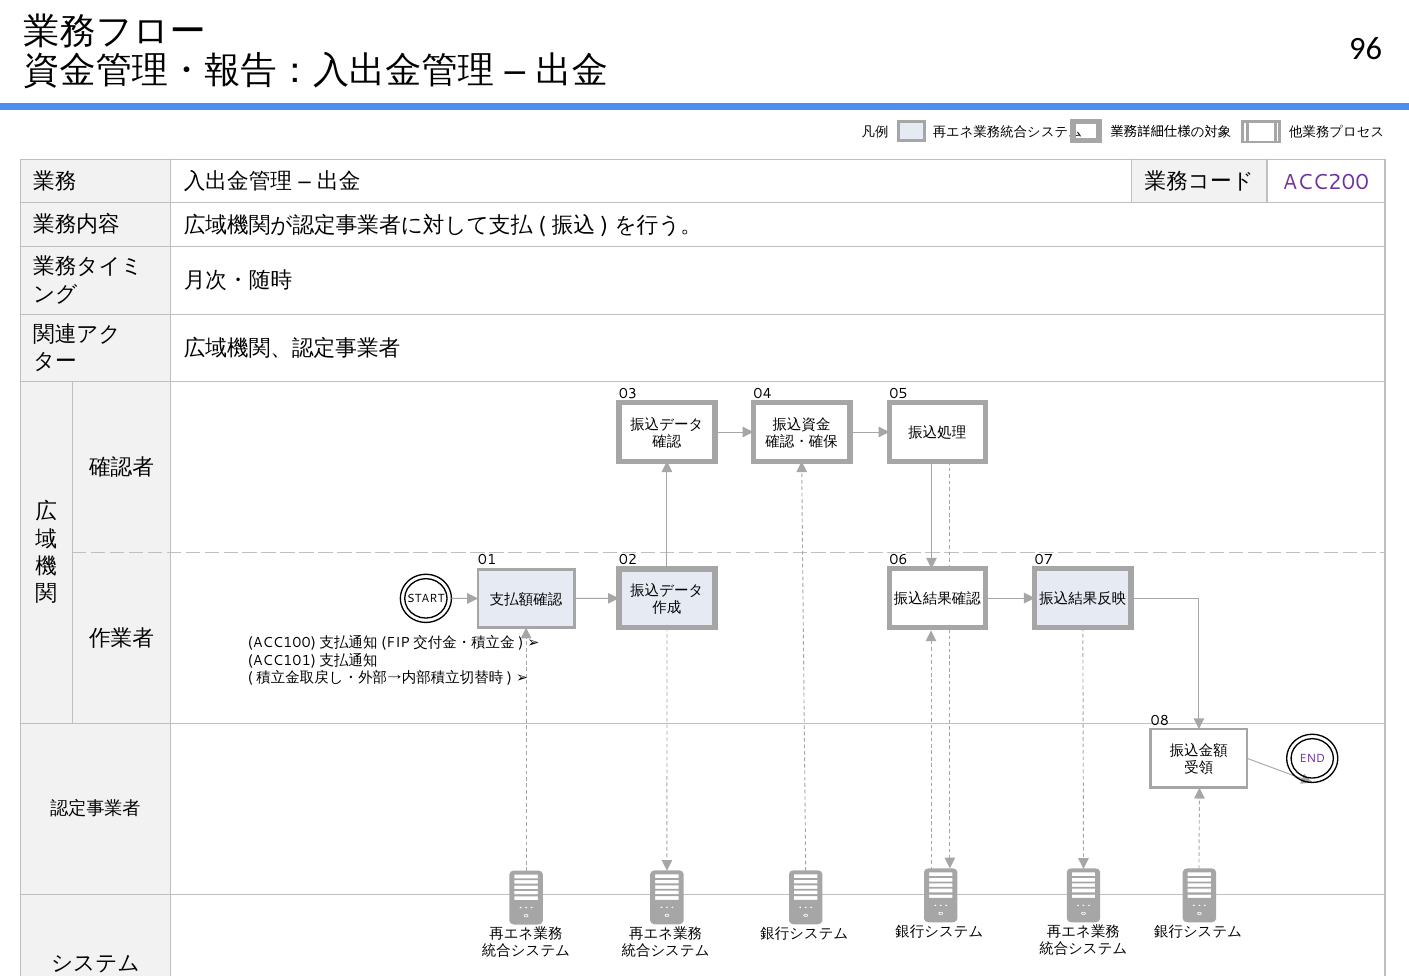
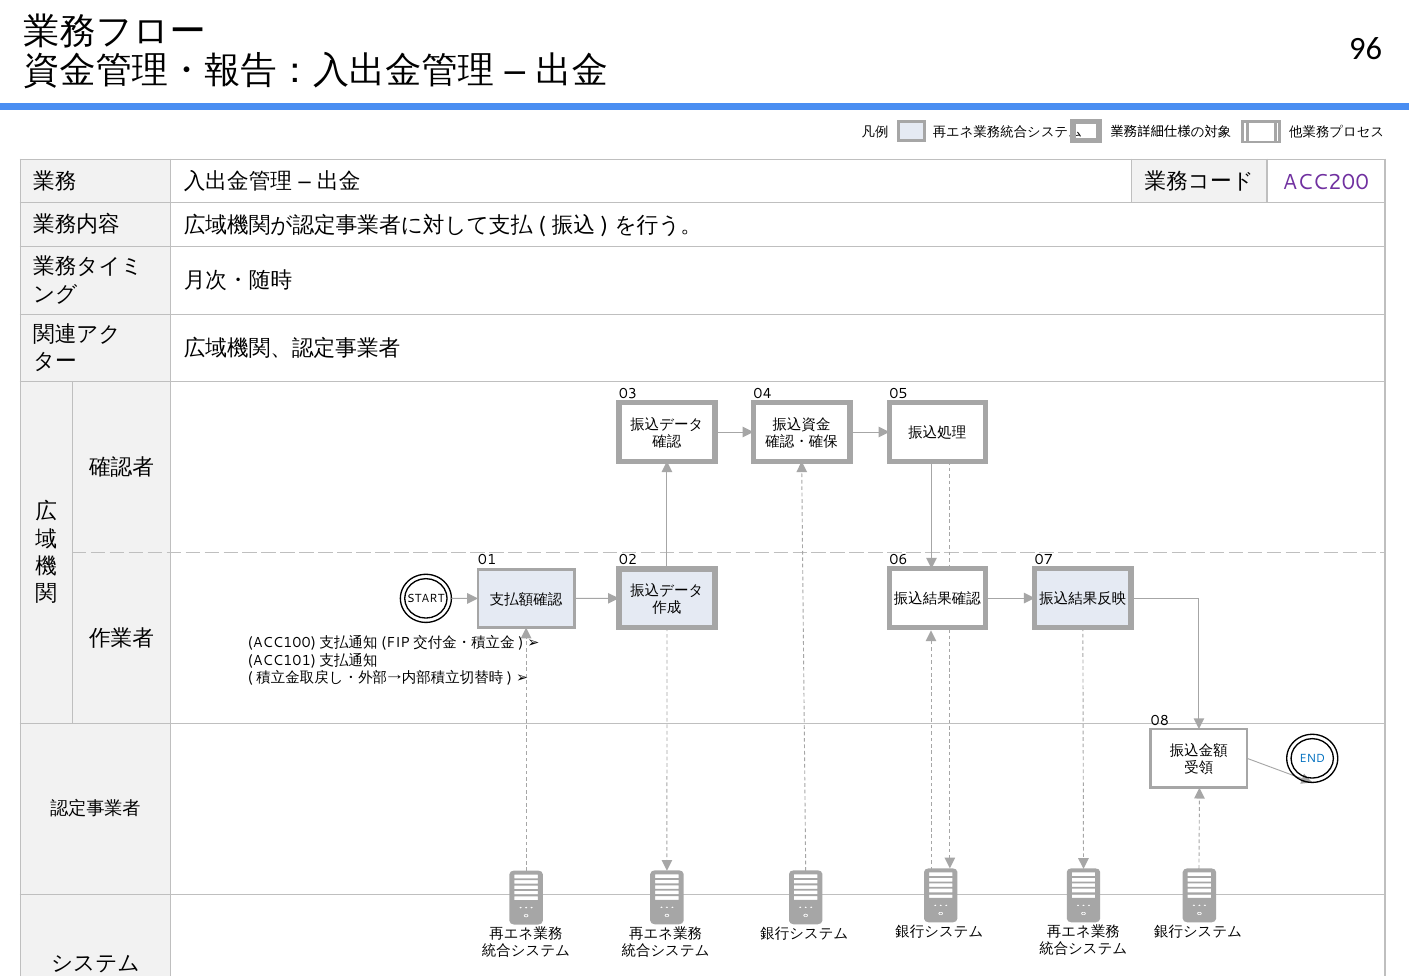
END colour: purple -> blue
